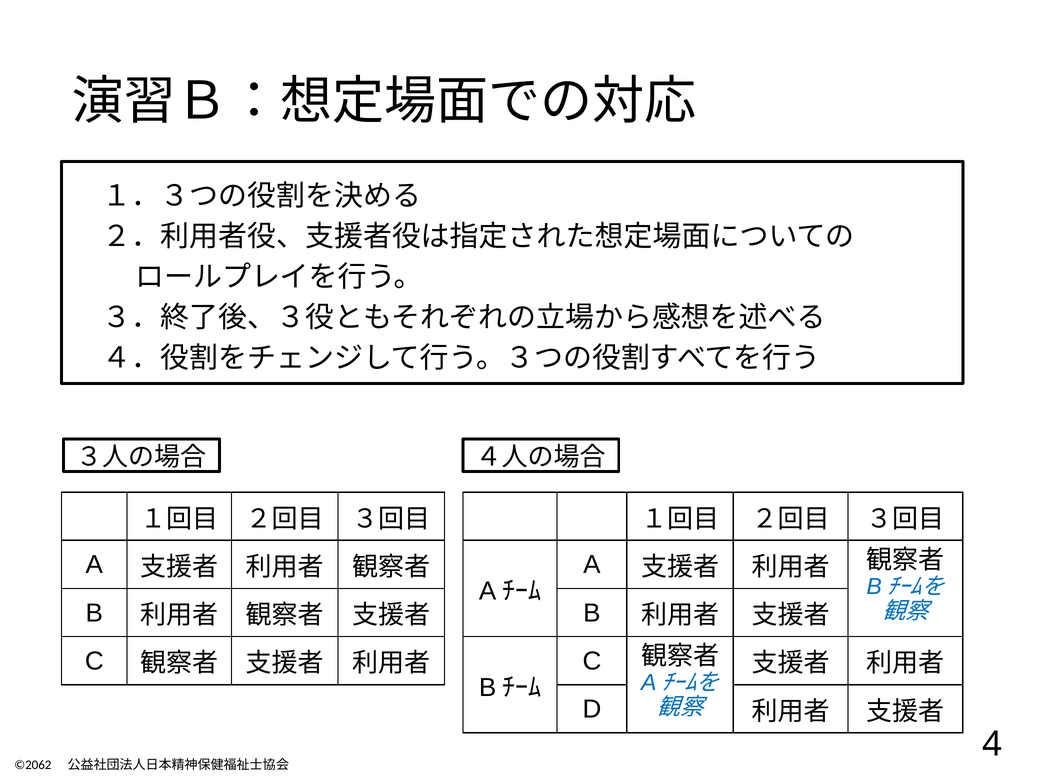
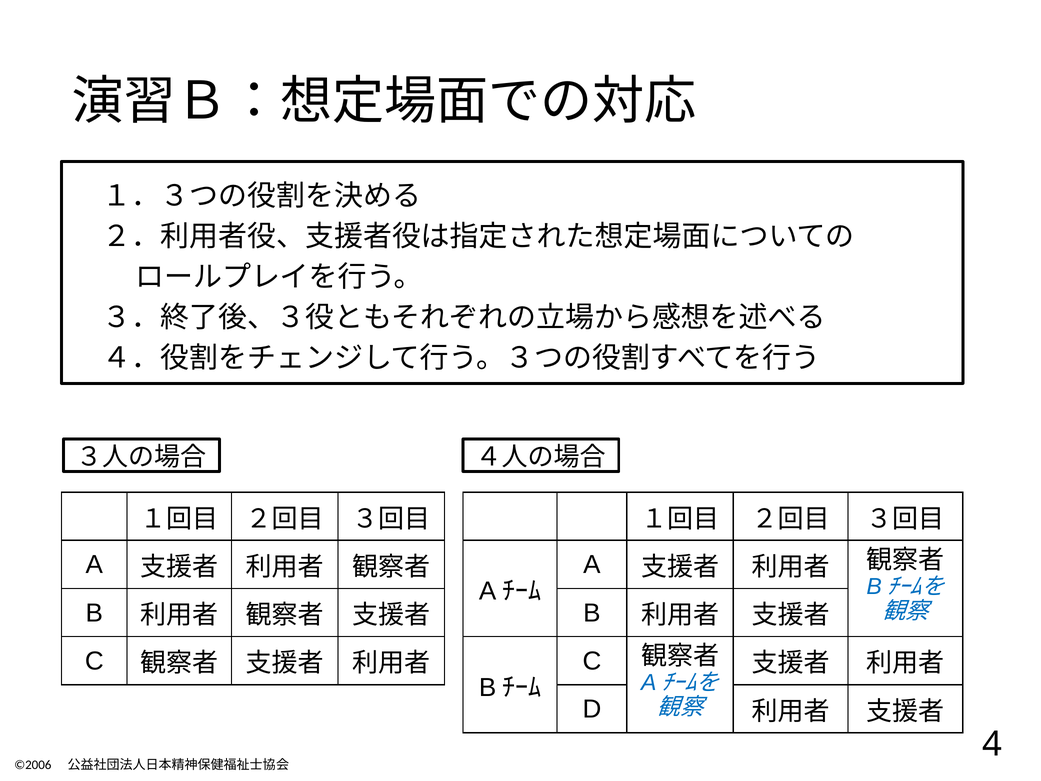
©2062: ©2062 -> ©2006
